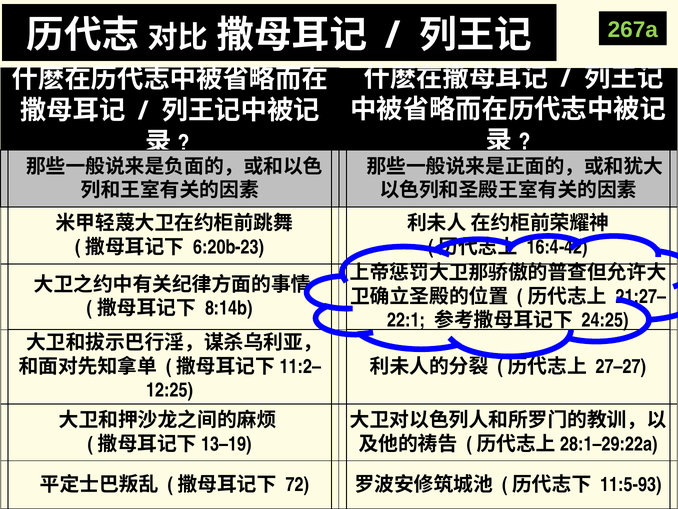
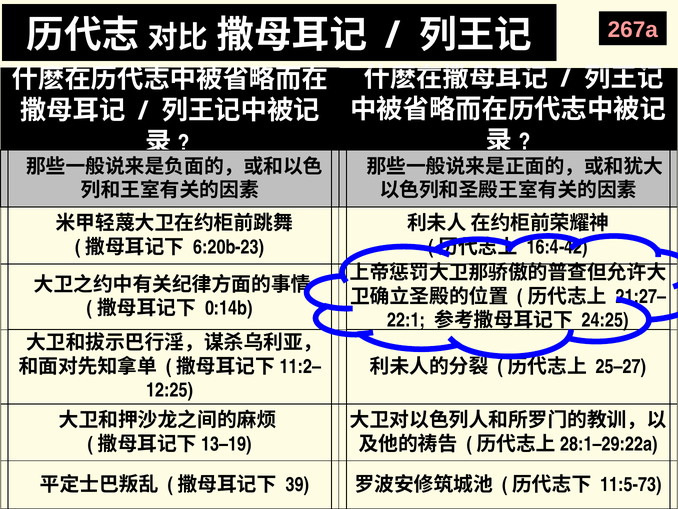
267a colour: light green -> pink
8:14b: 8:14b -> 0:14b
27–27: 27–27 -> 25–27
72: 72 -> 39
11:5-93: 11:5-93 -> 11:5-73
